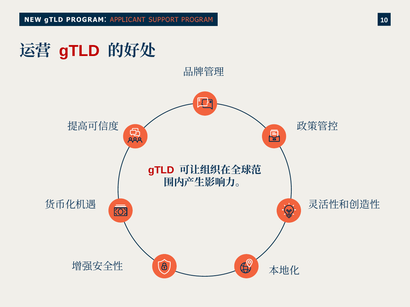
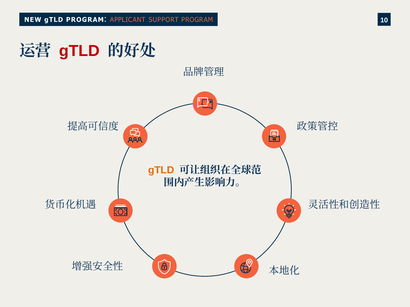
gTLD at (161, 170) colour: red -> orange
